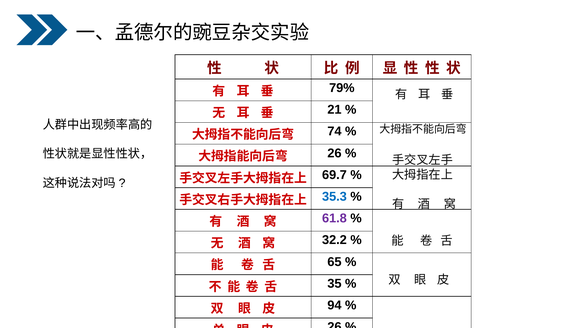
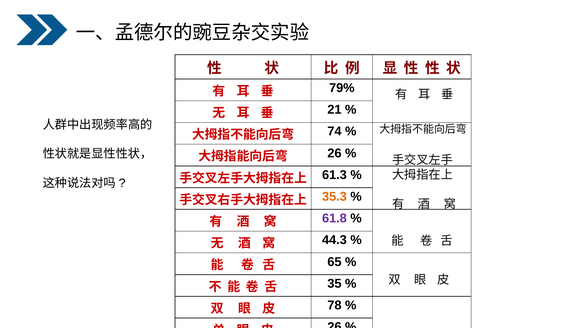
69.7: 69.7 -> 61.3
35.3 colour: blue -> orange
32.2: 32.2 -> 44.3
94: 94 -> 78
